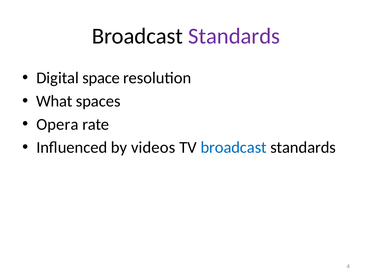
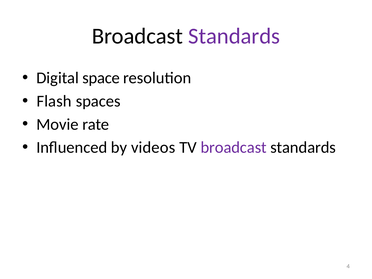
What: What -> Flash
Opera: Opera -> Movie
broadcast at (234, 148) colour: blue -> purple
